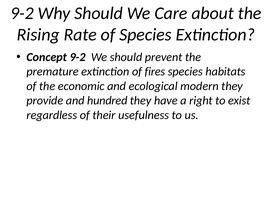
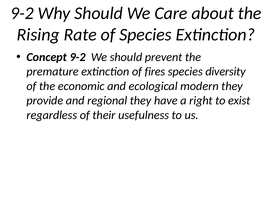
habitats: habitats -> diversity
hundred: hundred -> regional
